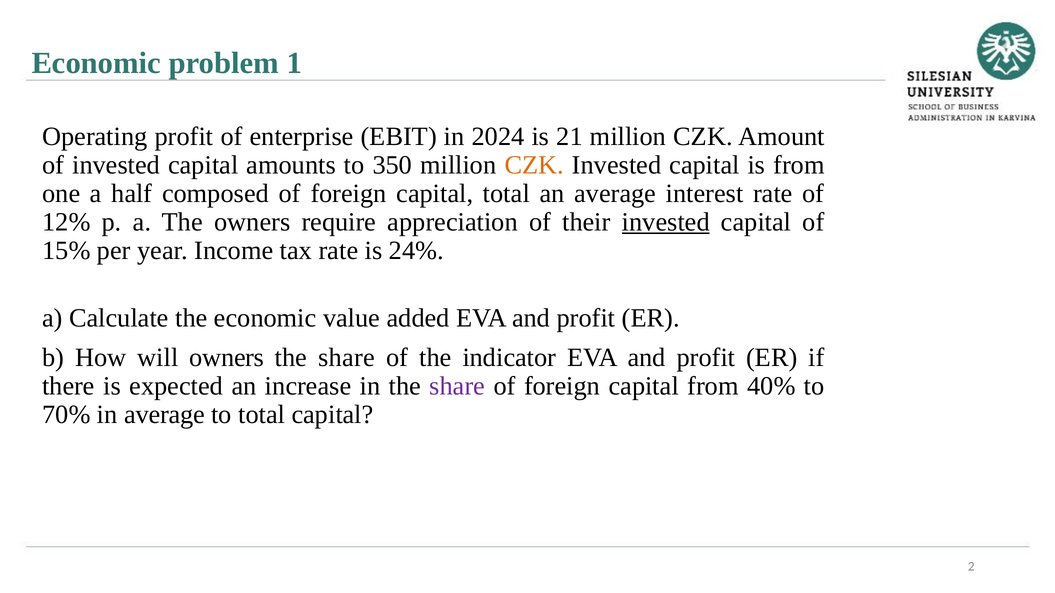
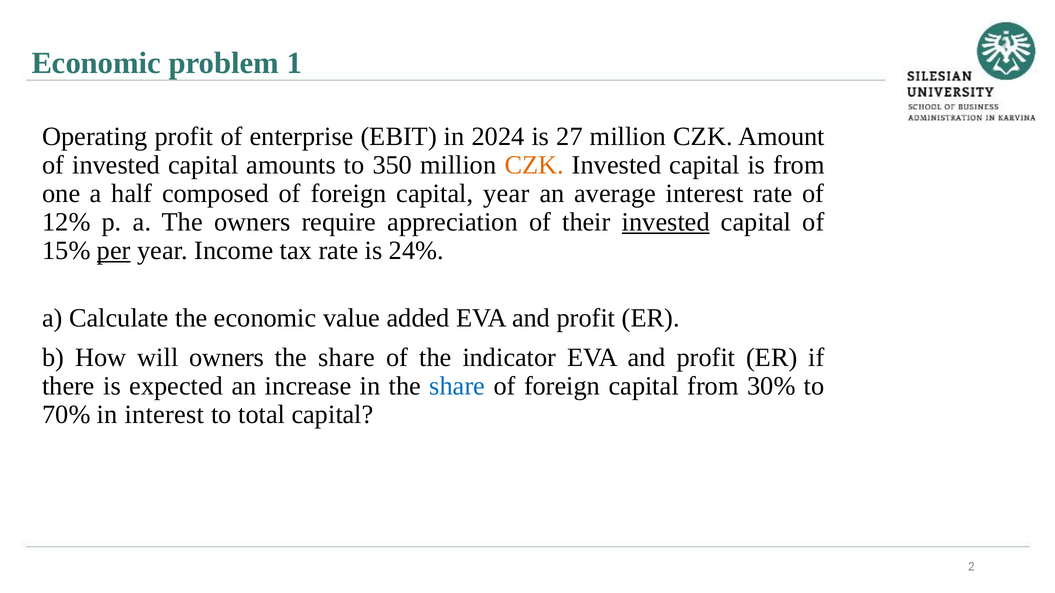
21: 21 -> 27
capital total: total -> year
per underline: none -> present
share at (457, 386) colour: purple -> blue
40%: 40% -> 30%
in average: average -> interest
